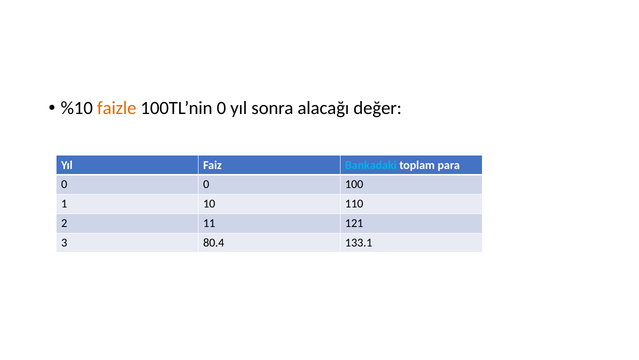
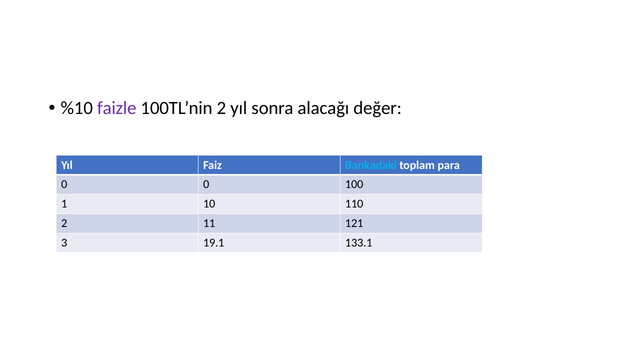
faizle colour: orange -> purple
100TL’nin 0: 0 -> 2
80.4: 80.4 -> 19.1
